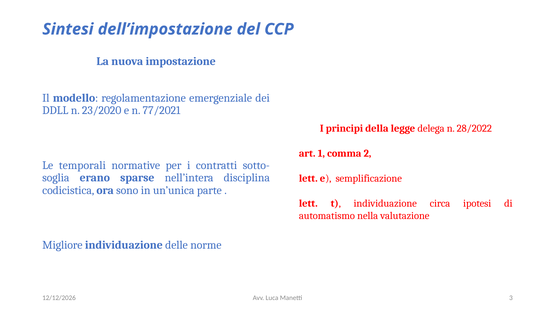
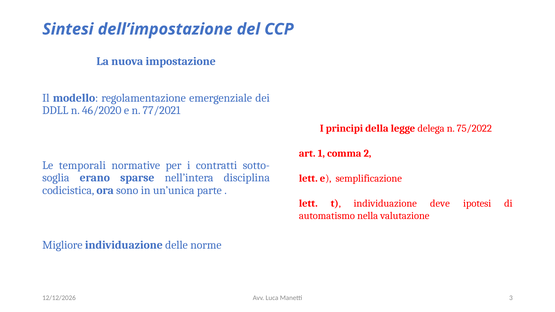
23/2020: 23/2020 -> 46/2020
28/2022: 28/2022 -> 75/2022
circa: circa -> deve
